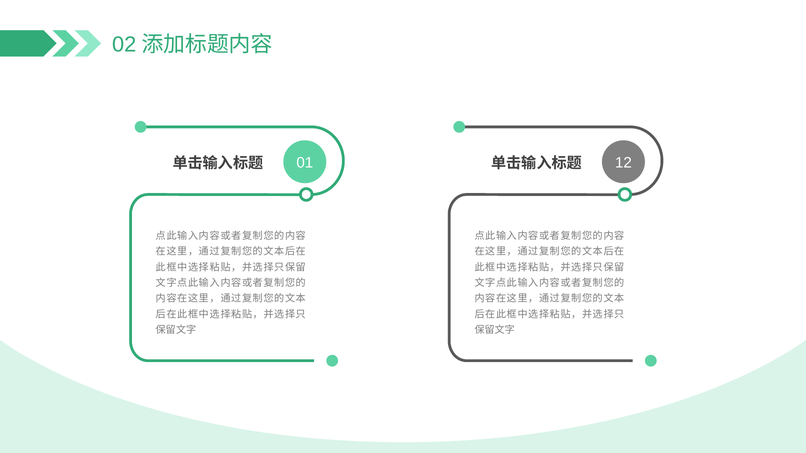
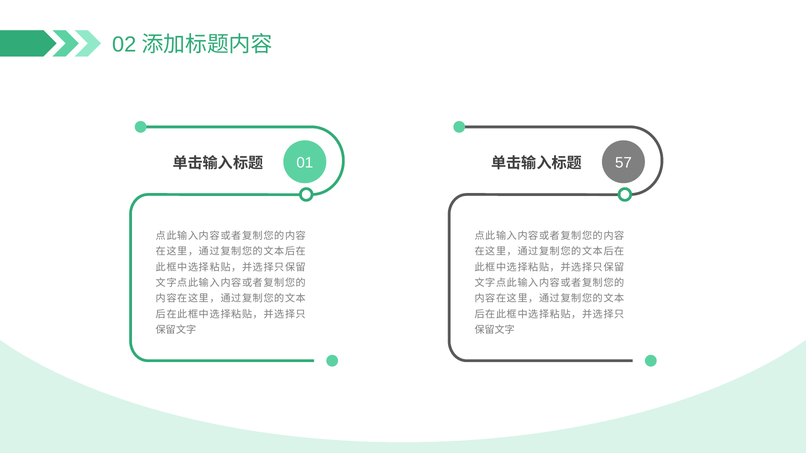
12: 12 -> 57
